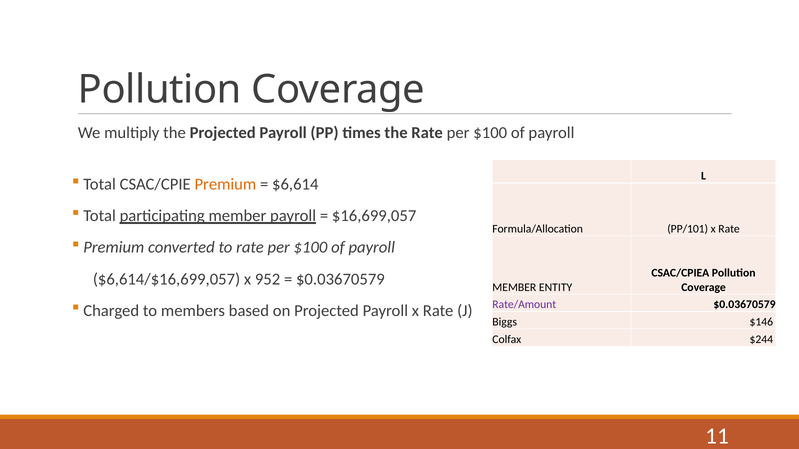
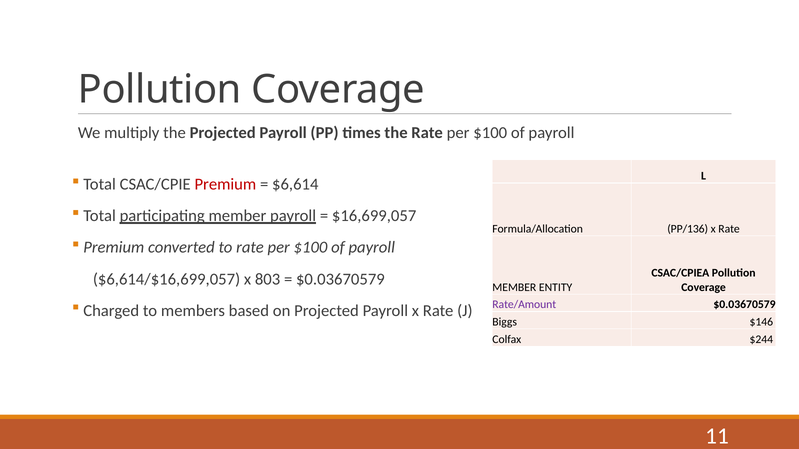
Premium at (225, 184) colour: orange -> red
PP/101: PP/101 -> PP/136
952: 952 -> 803
